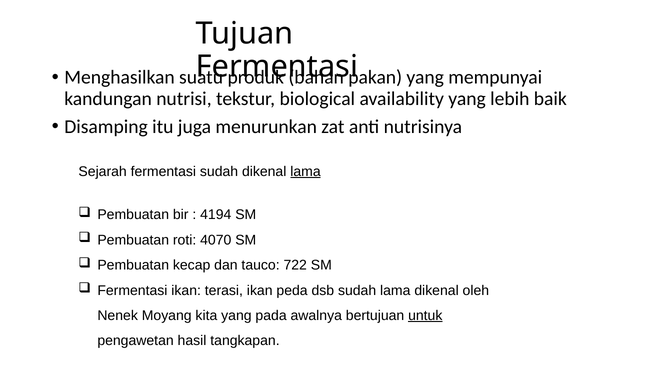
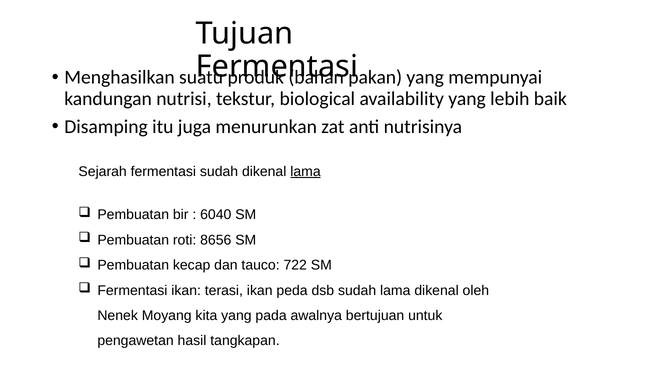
4194: 4194 -> 6040
4070: 4070 -> 8656
untuk underline: present -> none
